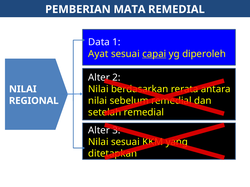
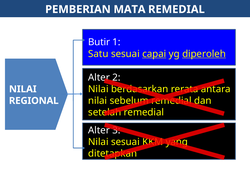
Data: Data -> Butir
Ayat: Ayat -> Satu
diperoleh underline: none -> present
